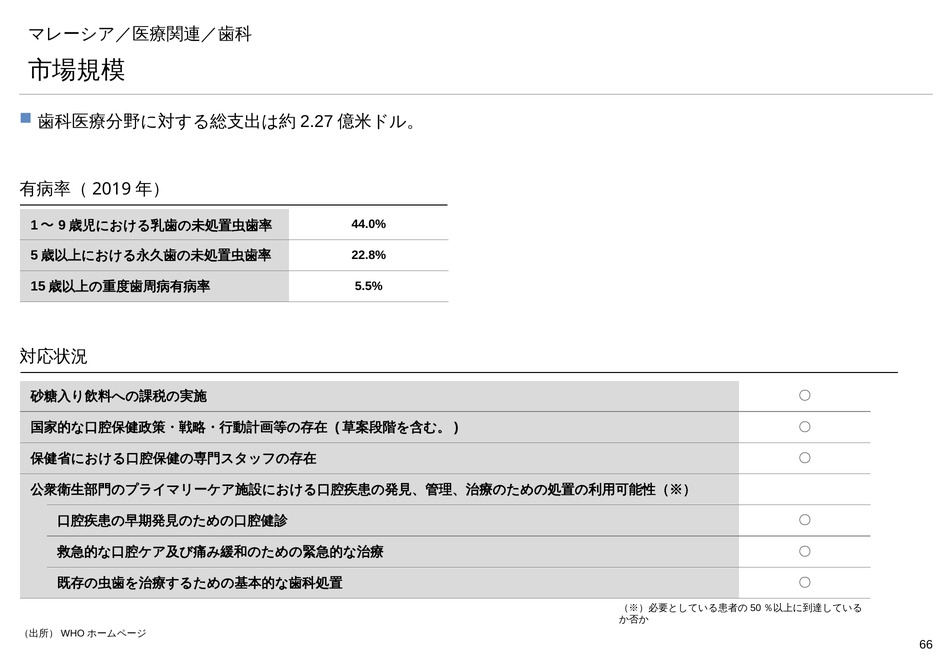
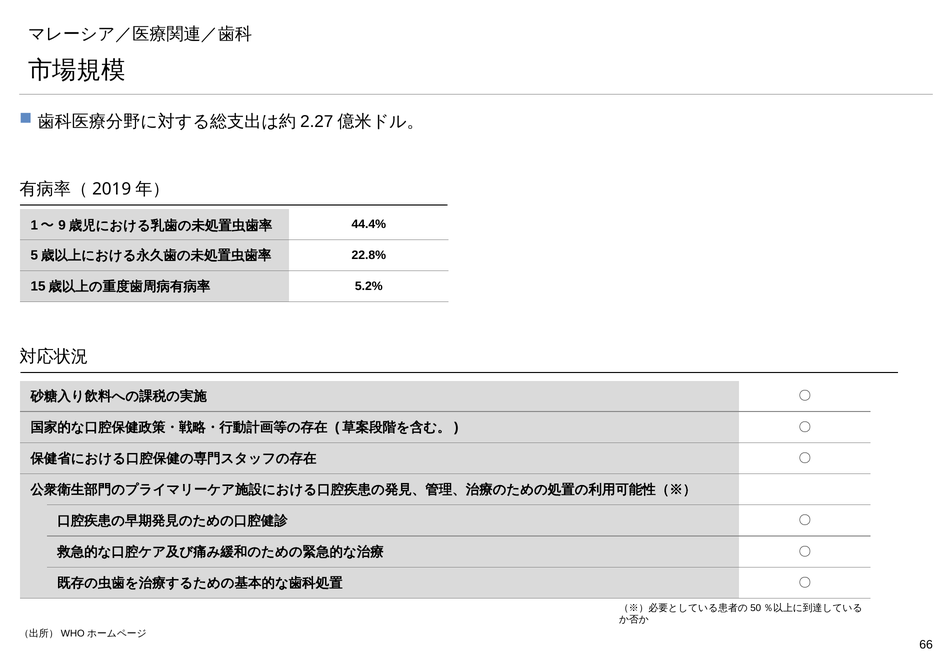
44.0%: 44.0% -> 44.4%
5.5%: 5.5% -> 5.2%
